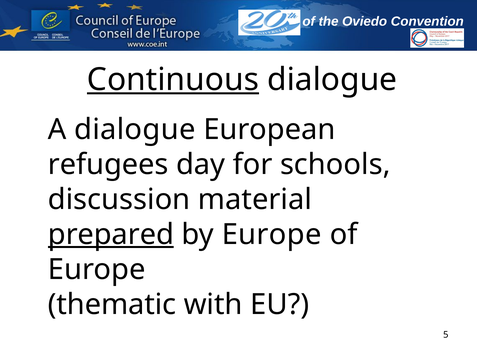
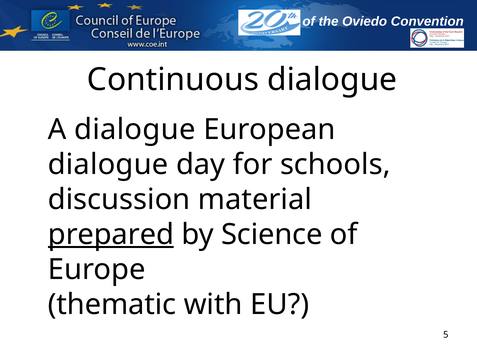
Continuous underline: present -> none
refugees at (108, 164): refugees -> dialogue
by Europe: Europe -> Science
